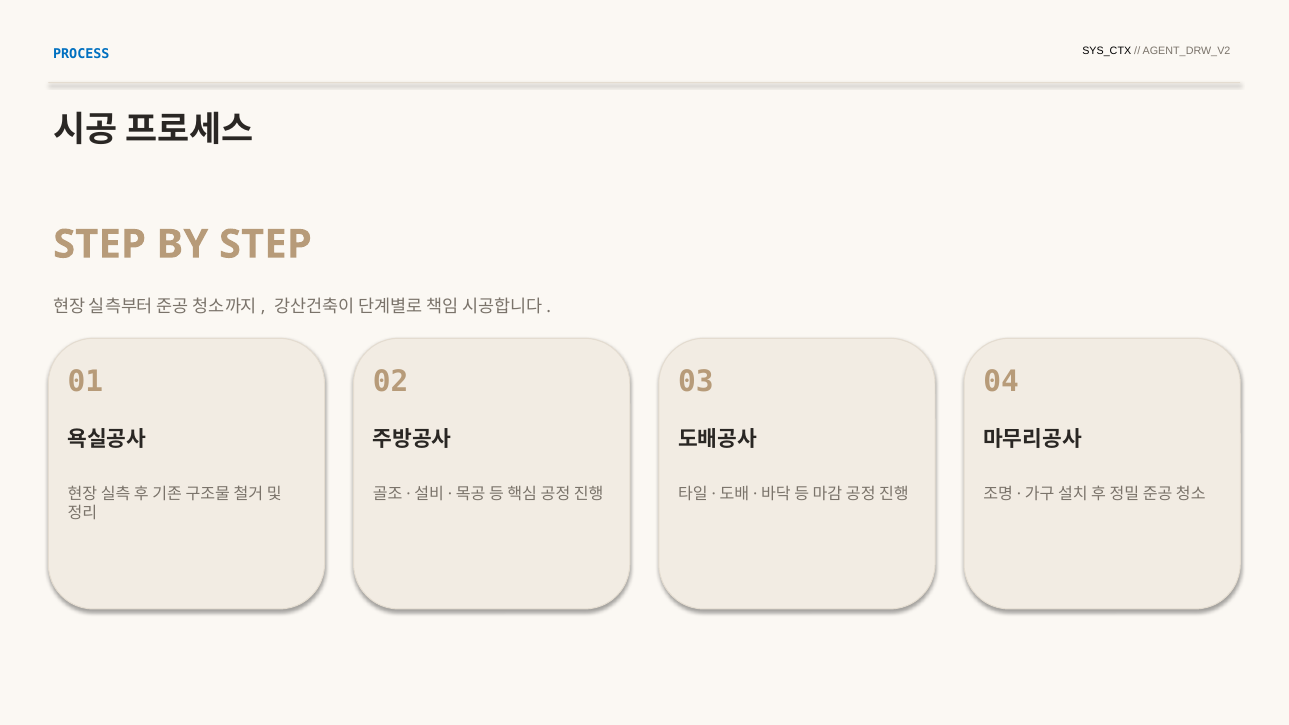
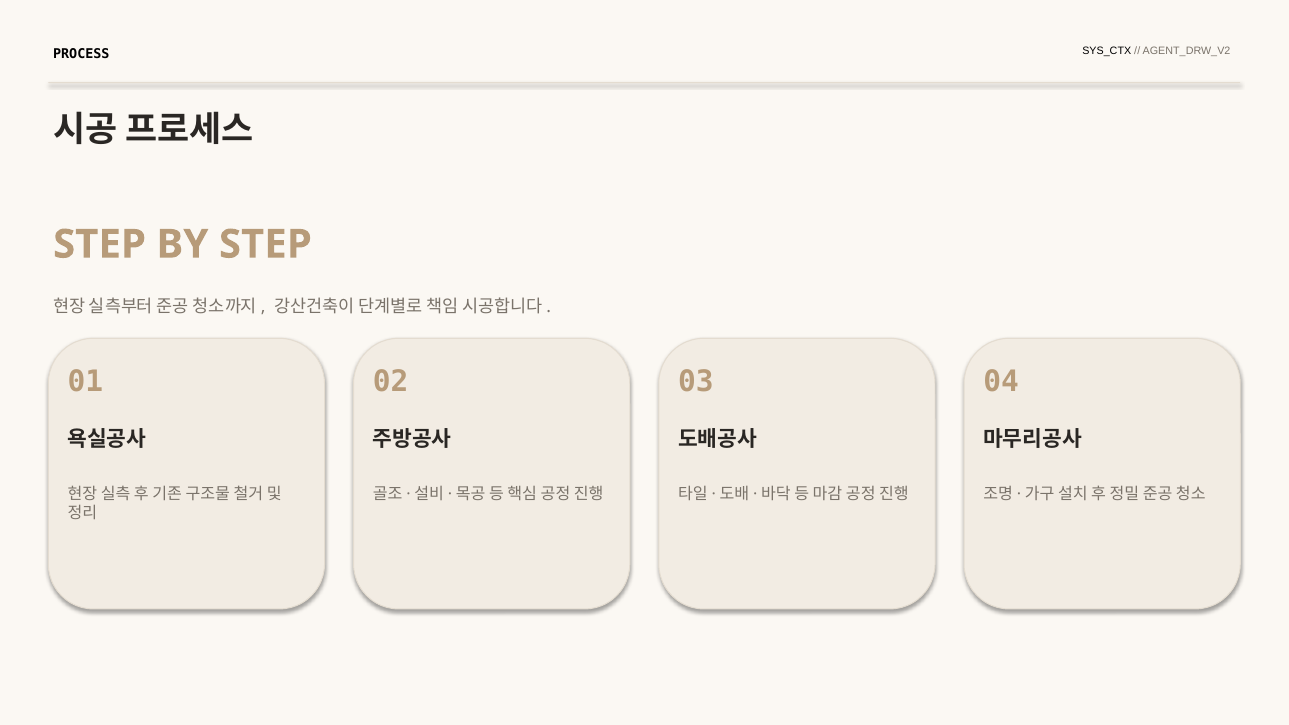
PROCESS colour: blue -> black
